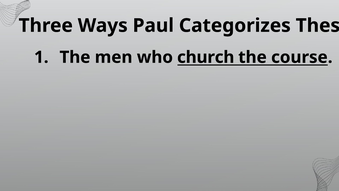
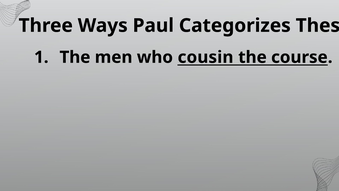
church: church -> cousin
